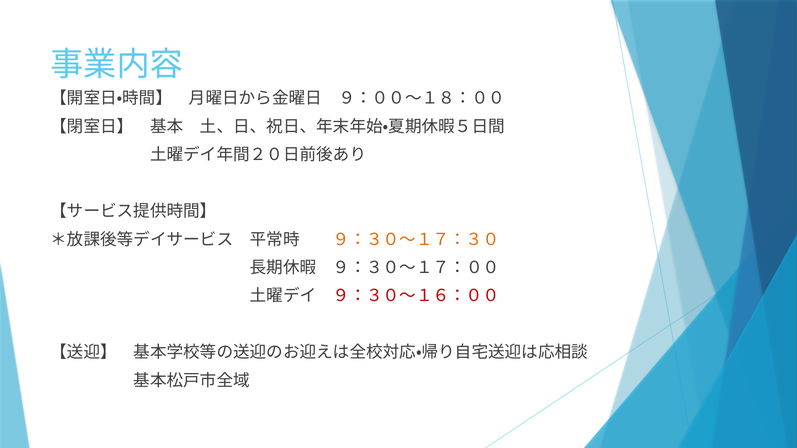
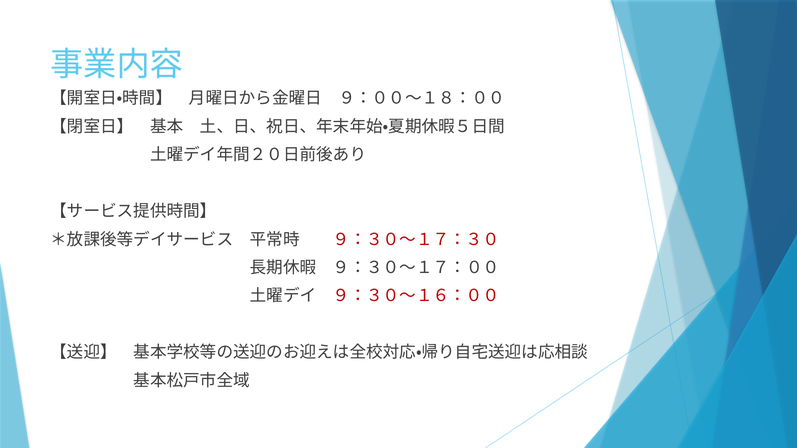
９：３０～１７：３０ colour: orange -> red
